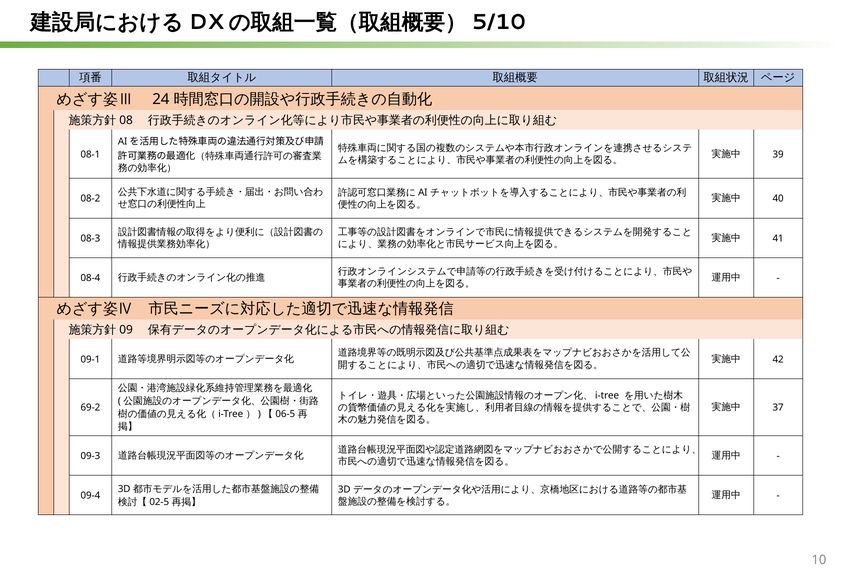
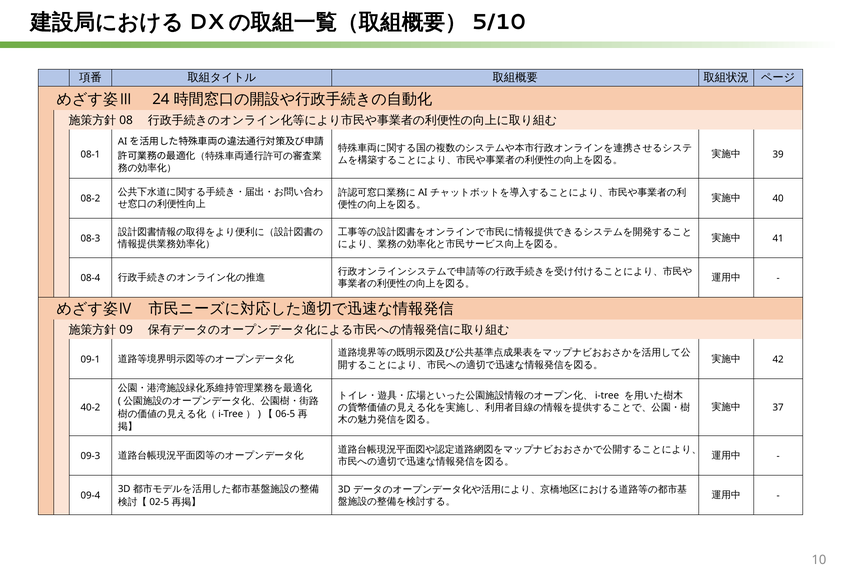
69-2: 69-2 -> 40-2
